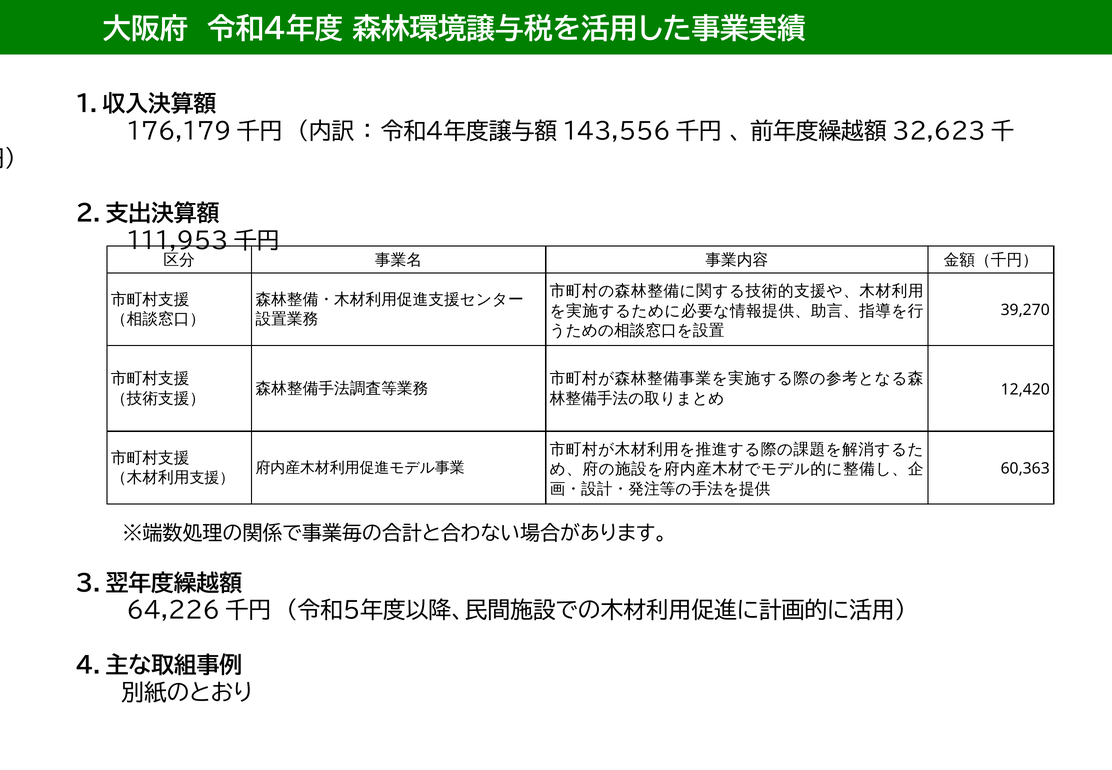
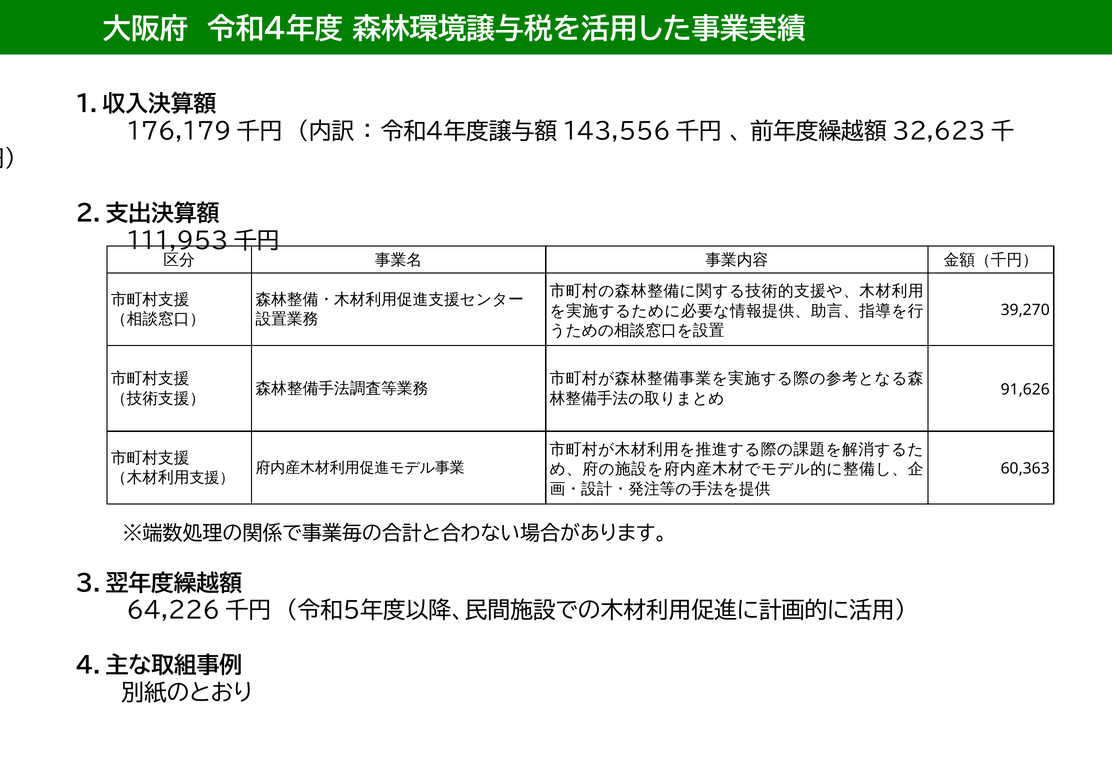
12,420: 12,420 -> 91,626
